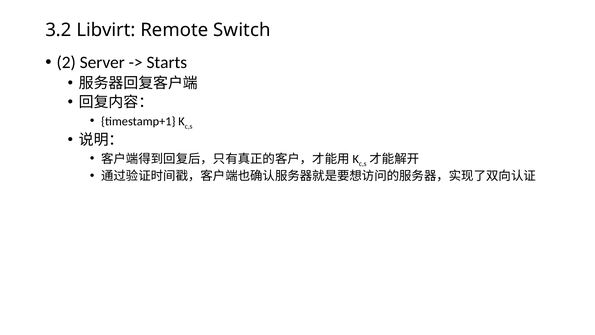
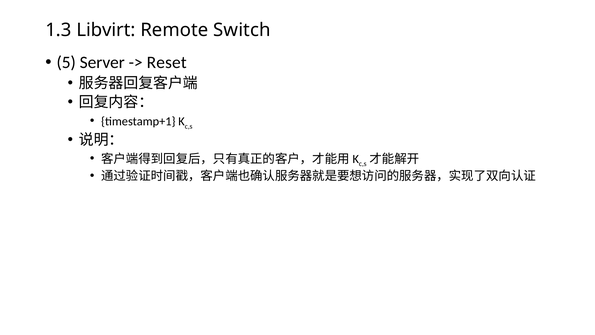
3.2: 3.2 -> 1.3
2: 2 -> 5
Starts: Starts -> Reset
